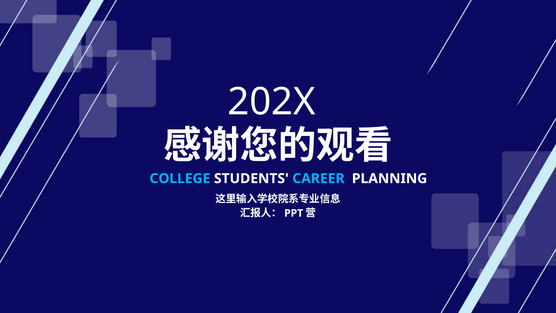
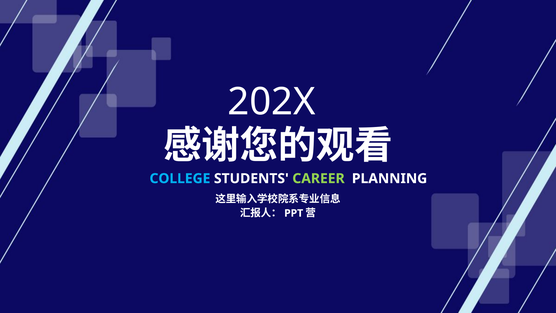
CAREER colour: light blue -> light green
